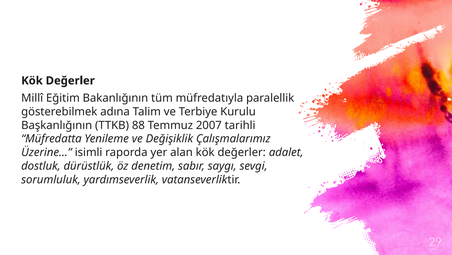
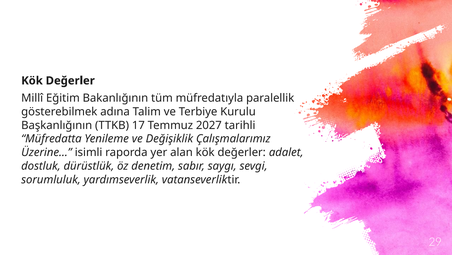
88: 88 -> 17
2007: 2007 -> 2027
